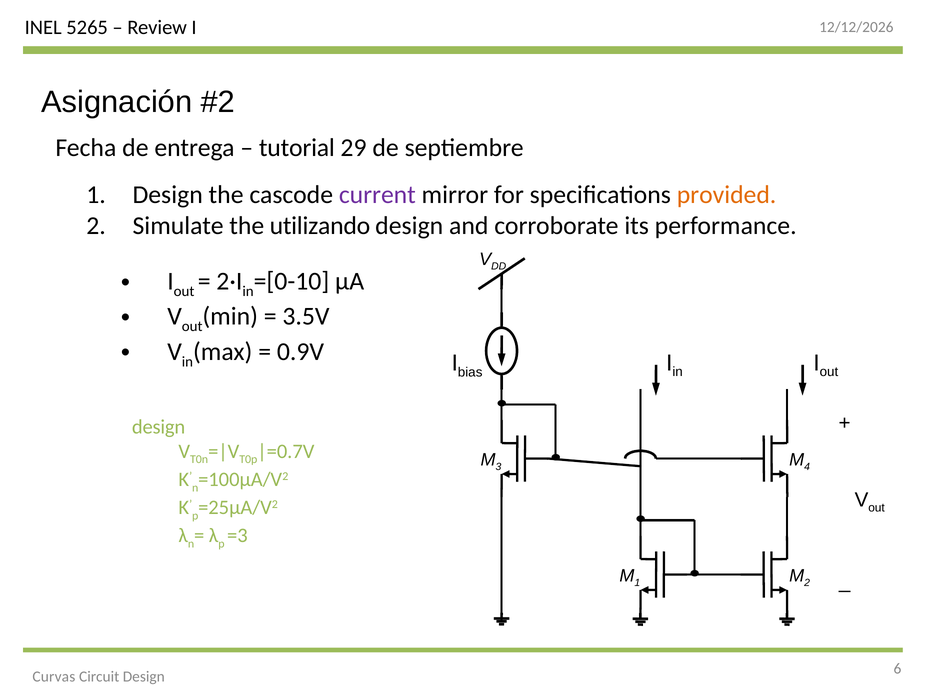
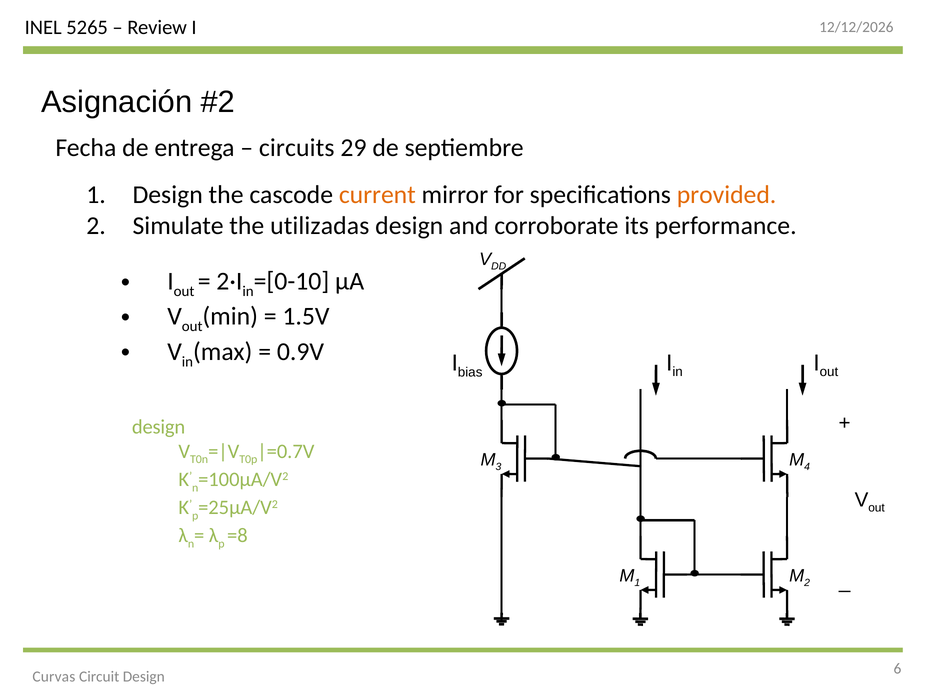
tutorial: tutorial -> circuits
current colour: purple -> orange
utilizando: utilizando -> utilizadas
3.5V: 3.5V -> 1.5V
=3: =3 -> =8
